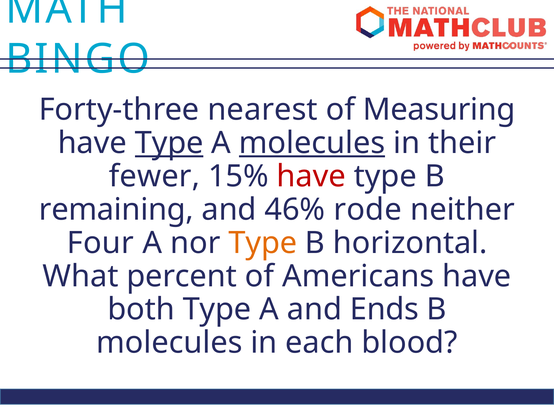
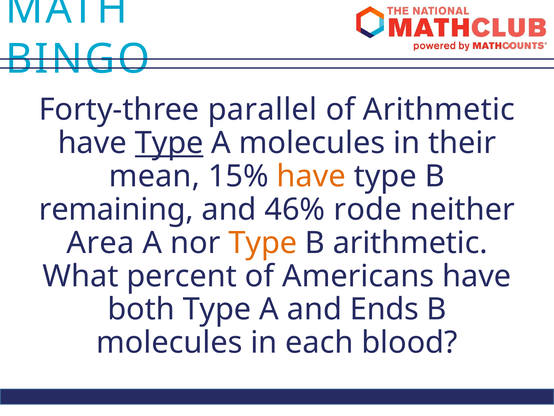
nearest: nearest -> parallel
of Measuring: Measuring -> Arithmetic
molecules at (312, 143) underline: present -> none
fewer: fewer -> mean
have at (311, 176) colour: red -> orange
Four: Four -> Area
B horizontal: horizontal -> arithmetic
